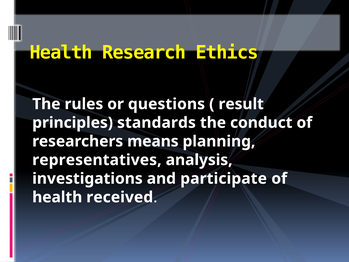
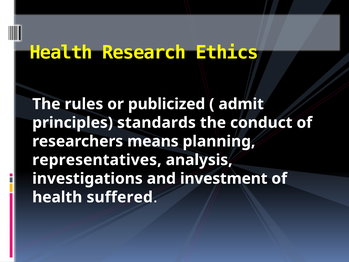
questions: questions -> publicized
result: result -> admit
participate: participate -> investment
received: received -> suffered
